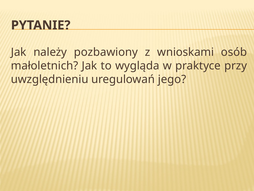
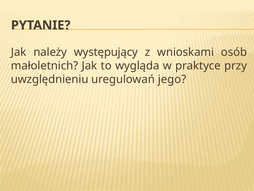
pozbawiony: pozbawiony -> występujący
